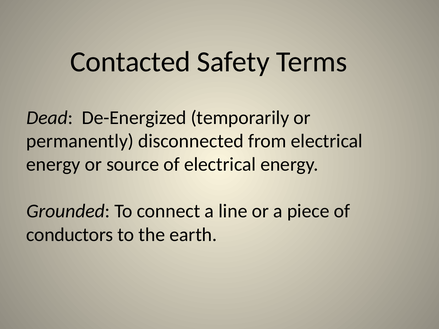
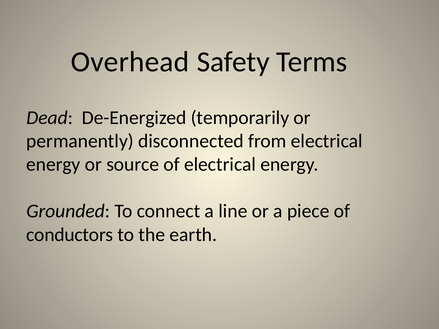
Contacted: Contacted -> Overhead
